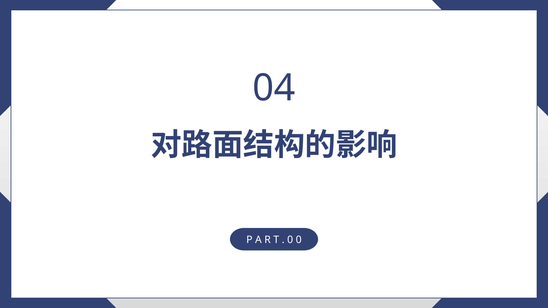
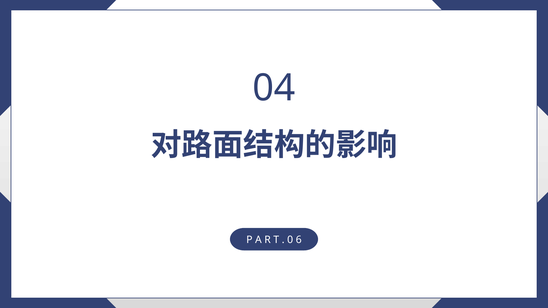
0 0: 0 -> 6
